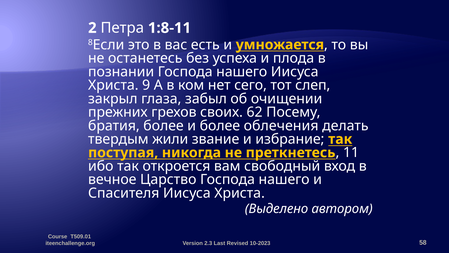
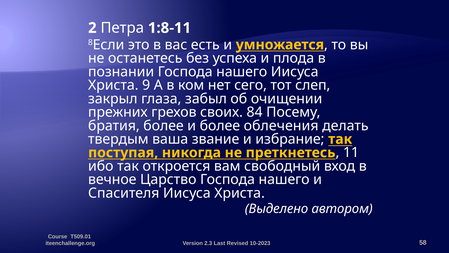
62: 62 -> 84
жили: жили -> ваша
